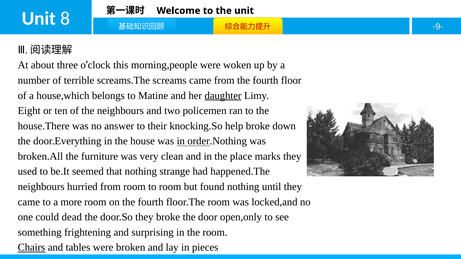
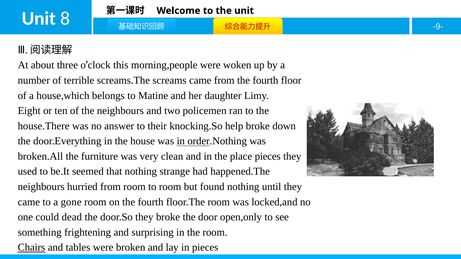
daughter underline: present -> none
place marks: marks -> pieces
more: more -> gone
